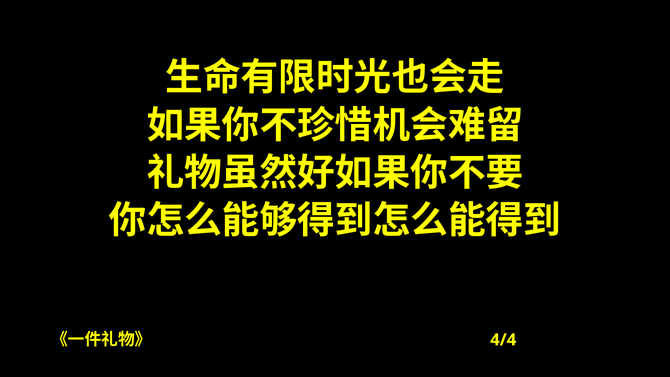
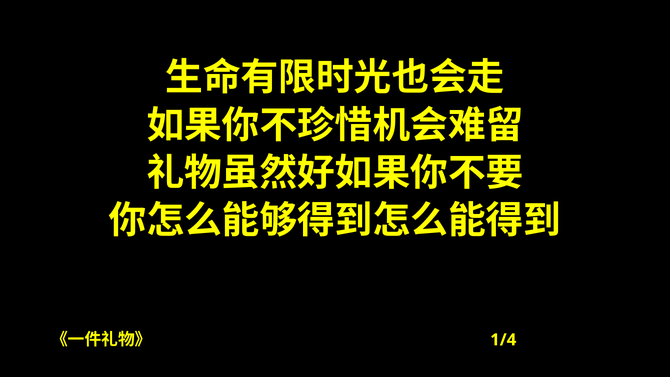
4/4: 4/4 -> 1/4
